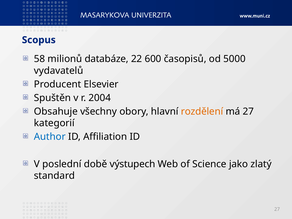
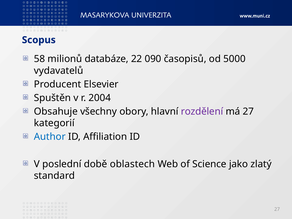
600: 600 -> 090
rozdělení colour: orange -> purple
výstupech: výstupech -> oblastech
